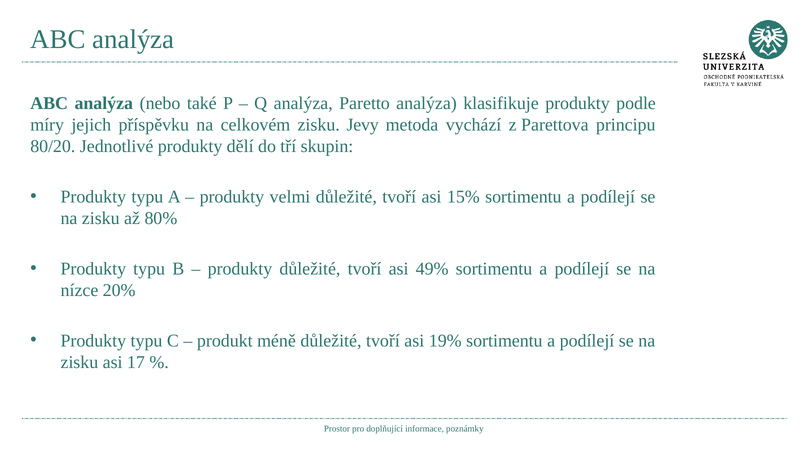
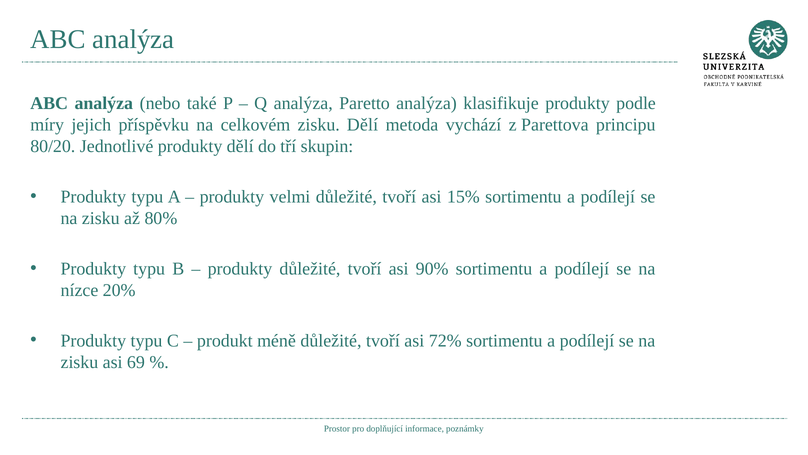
zisku Jevy: Jevy -> Dělí
49%: 49% -> 90%
19%: 19% -> 72%
17: 17 -> 69
